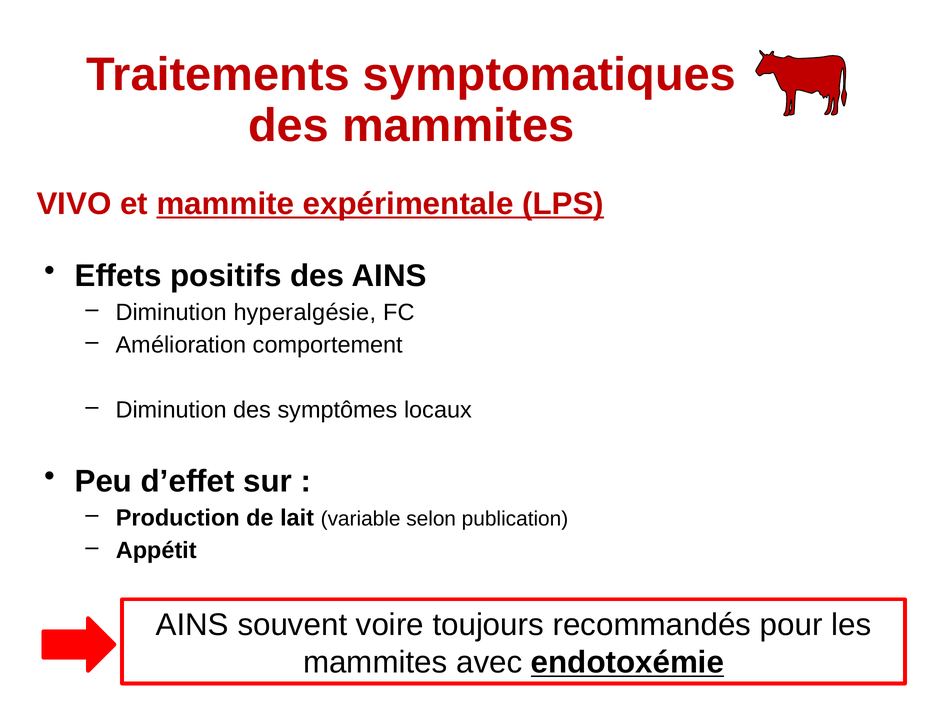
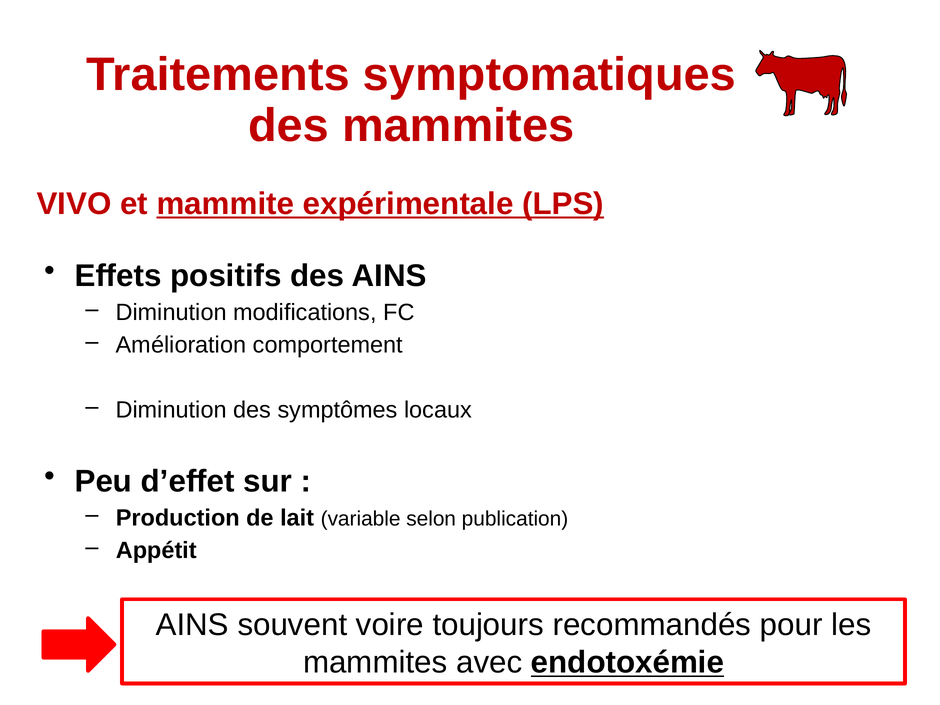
hyperalgésie: hyperalgésie -> modifications
